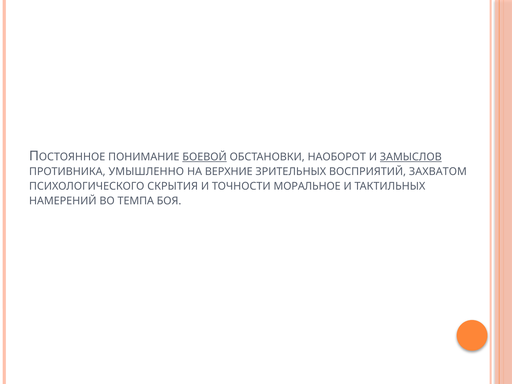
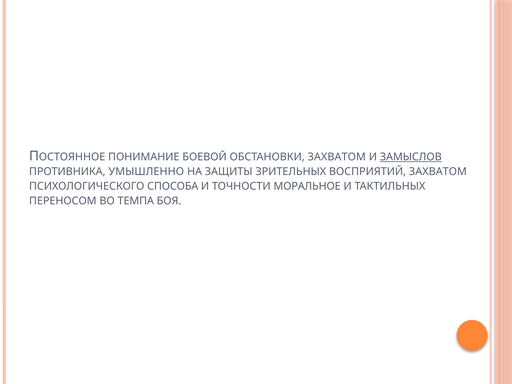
БОЕВОЙ underline: present -> none
ОБСТАНОВКИ НАОБОРОТ: НАОБОРОТ -> ЗАХВАТОМ
ВЕРХНИЕ: ВЕРХНИЕ -> ЗАЩИТЫ
СКРЫТИЯ: СКРЫТИЯ -> СПОСОБА
НАМЕРЕНИЙ: НАМЕРЕНИЙ -> ПЕРЕНОСОМ
